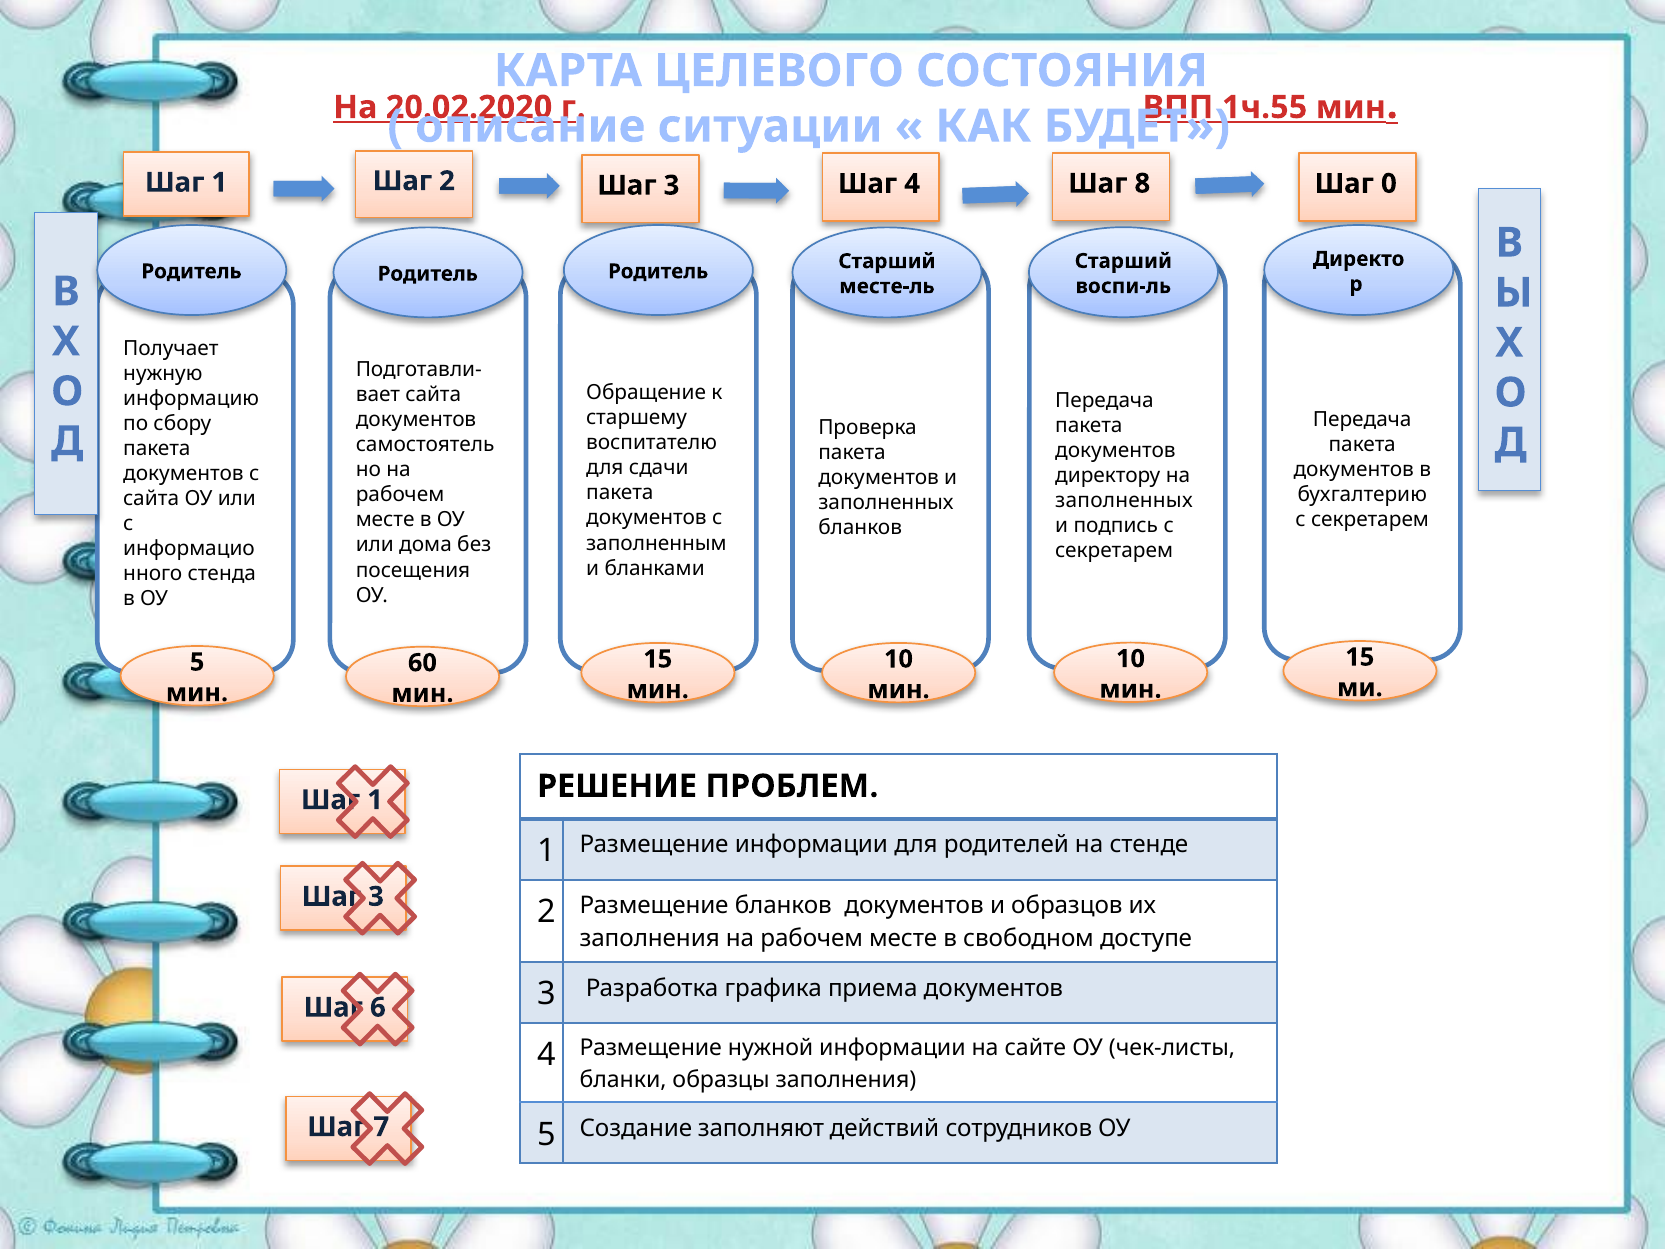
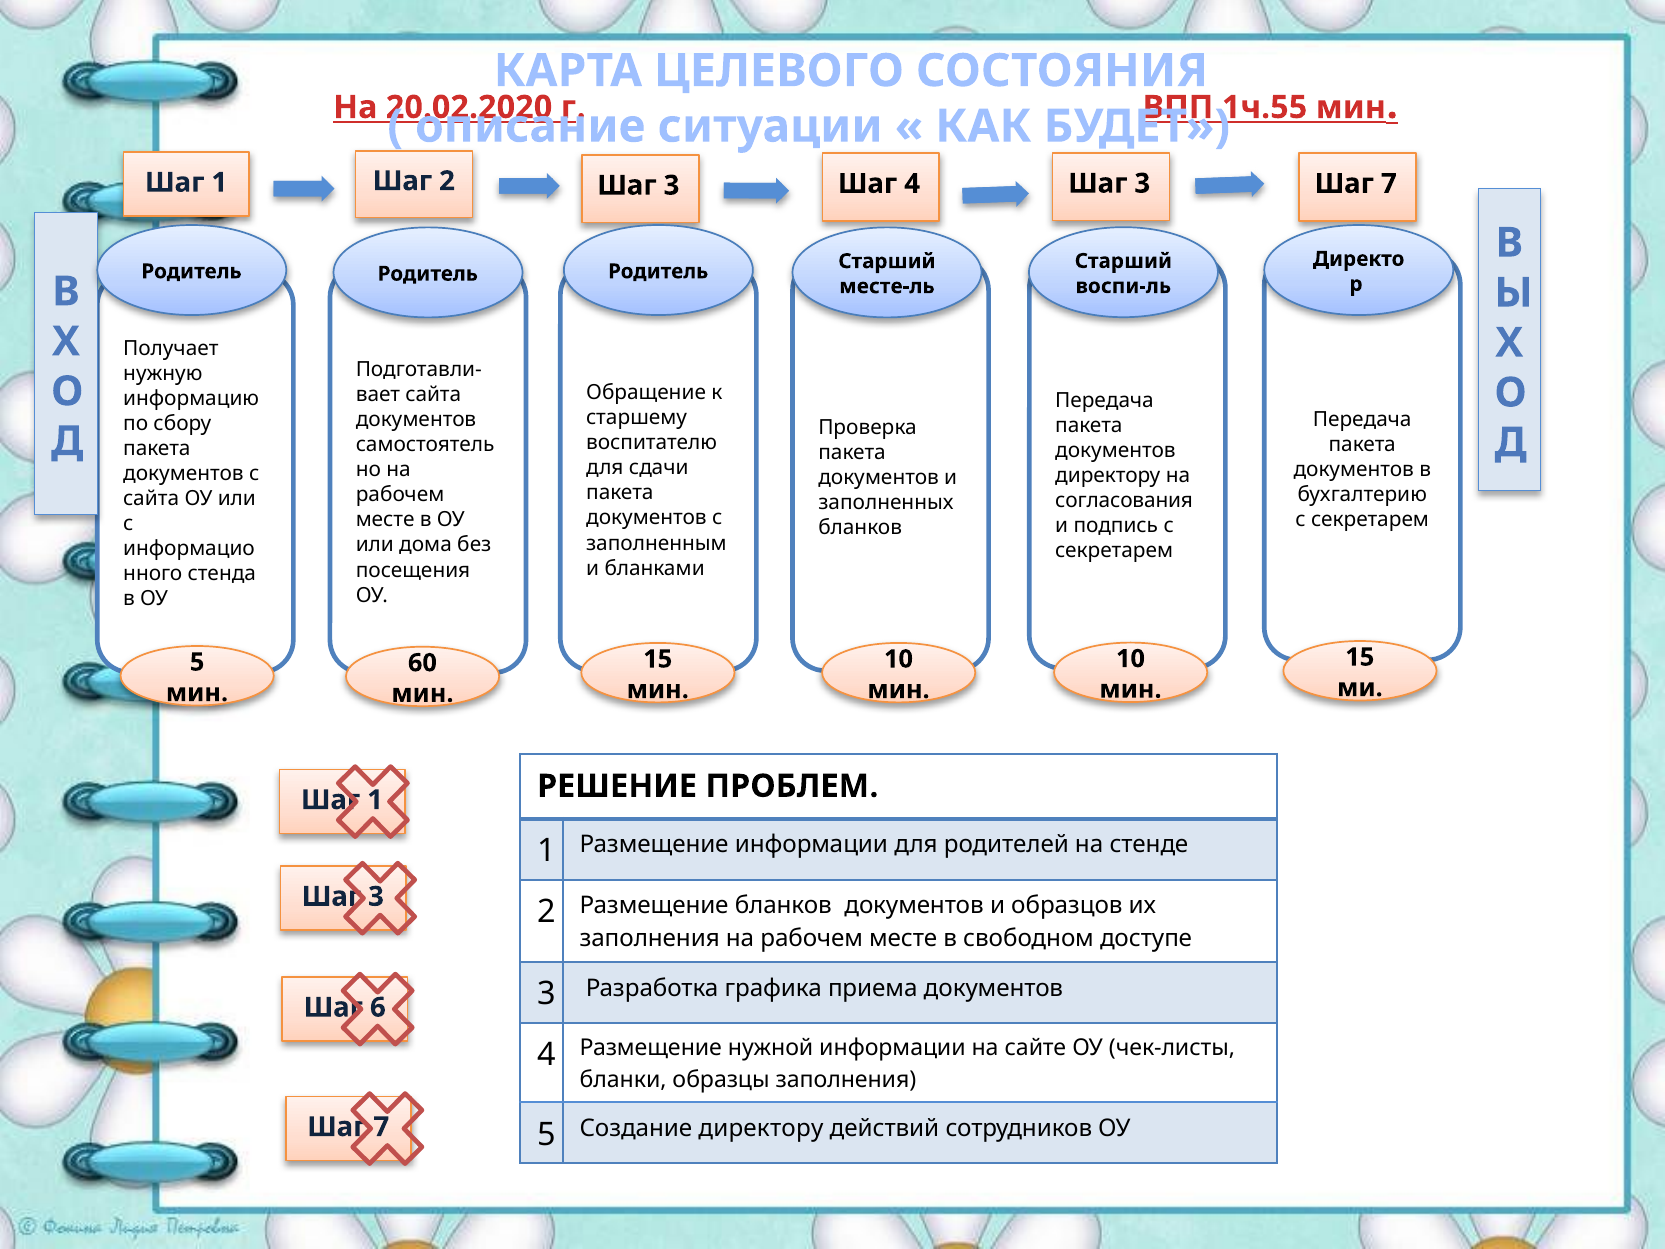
8 at (1142, 183): 8 -> 3
0 at (1389, 184): 0 -> 7
заполненных at (1124, 501): заполненных -> согласования
Создание заполняют: заполняют -> директору
